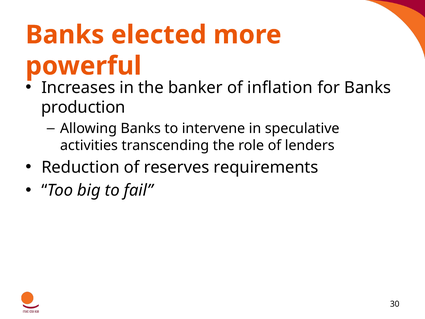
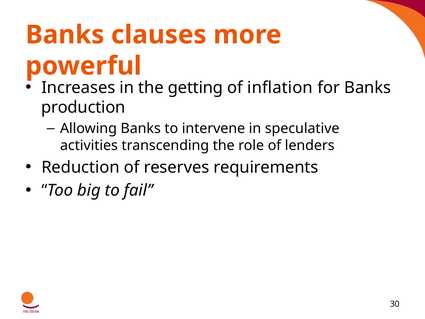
elected: elected -> clauses
banker: banker -> getting
